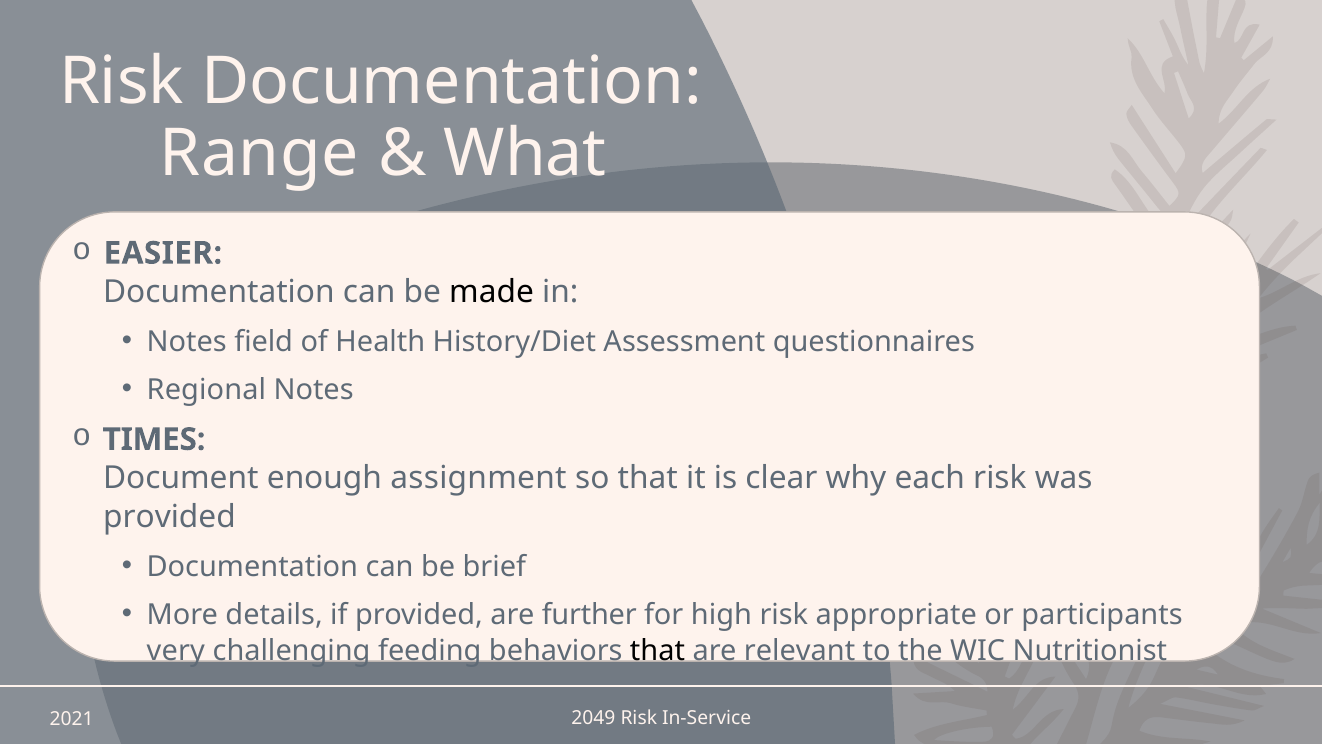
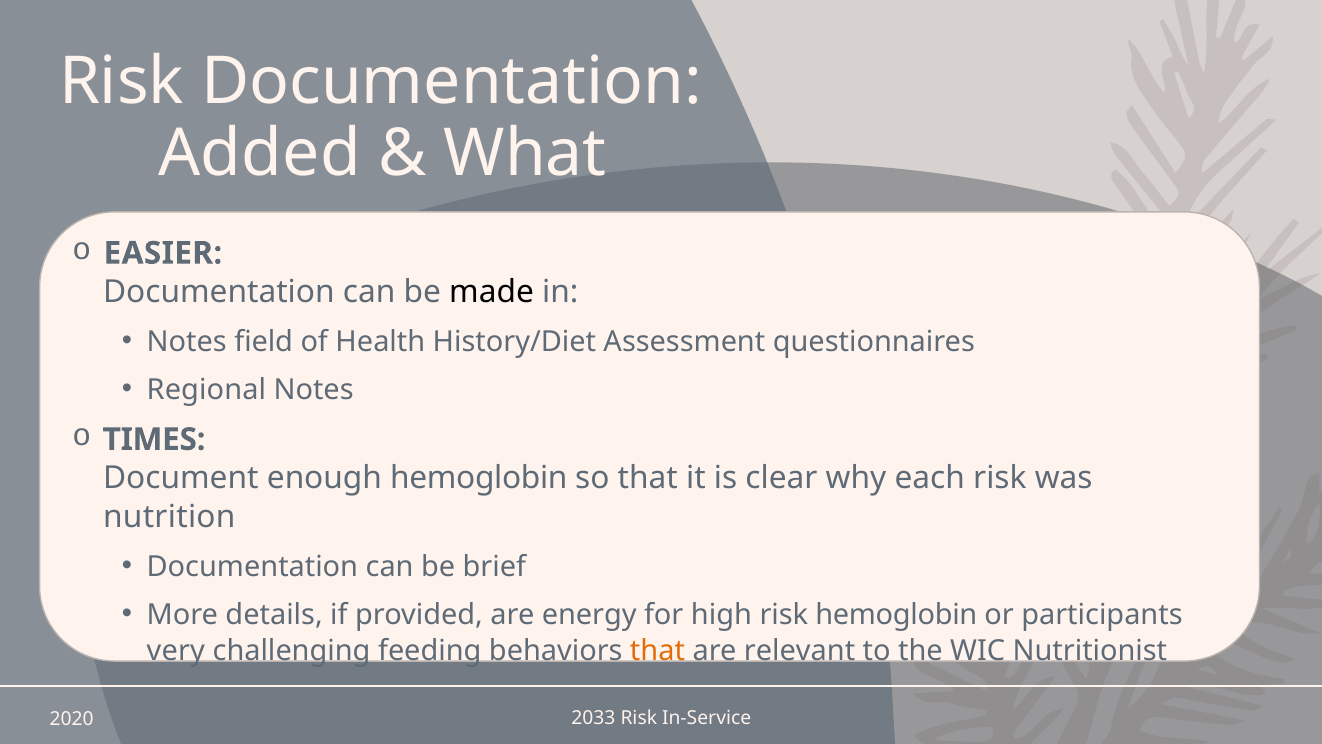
Range: Range -> Added
enough assignment: assignment -> hemoglobin
provided at (169, 517): provided -> nutrition
further: further -> energy
risk appropriate: appropriate -> hemoglobin
that at (658, 650) colour: black -> orange
2049: 2049 -> 2033
2021: 2021 -> 2020
